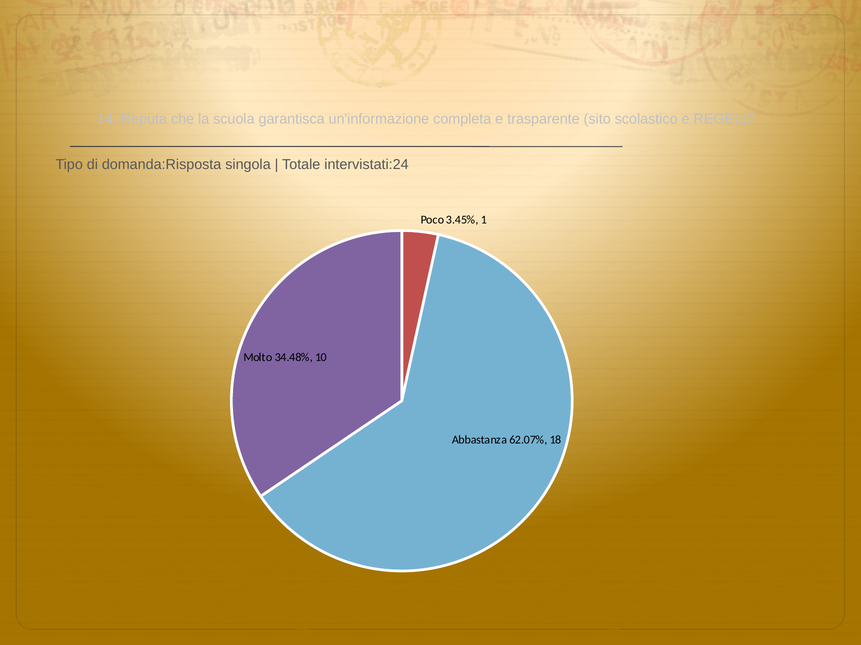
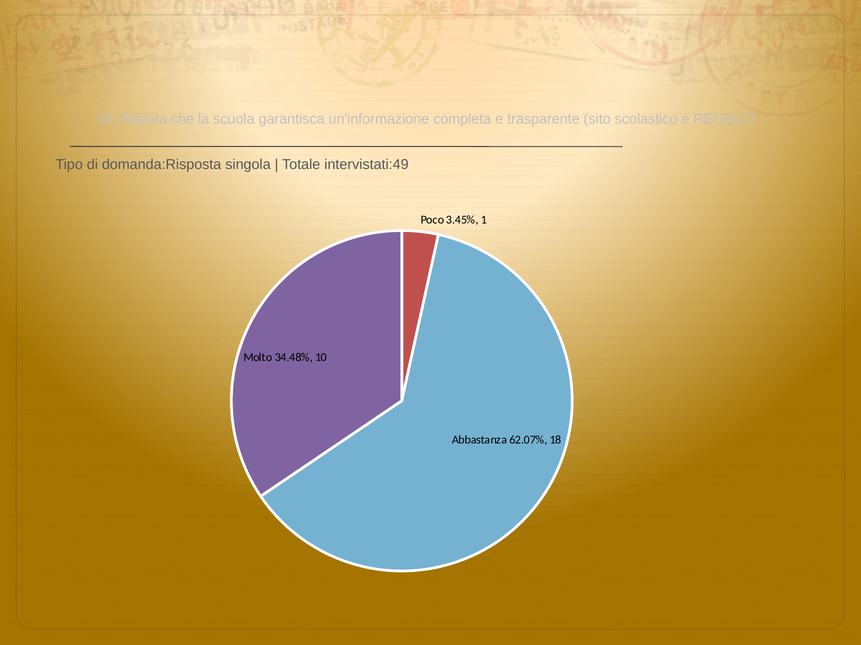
intervistati:24: intervistati:24 -> intervistati:49
